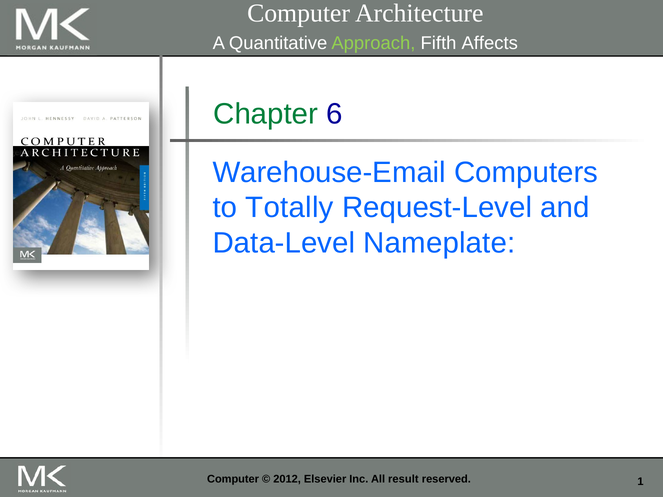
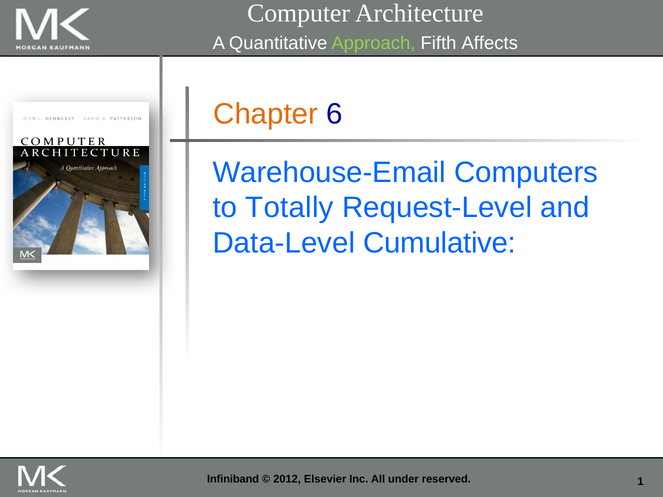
Chapter colour: green -> orange
Nameplate: Nameplate -> Cumulative
Computer at (233, 480): Computer -> Infiniband
result: result -> under
